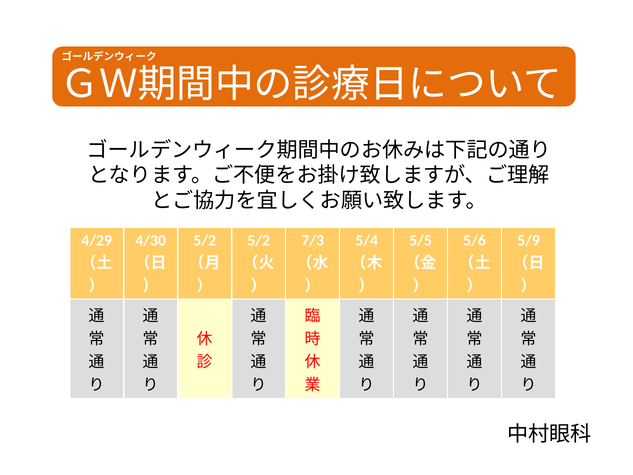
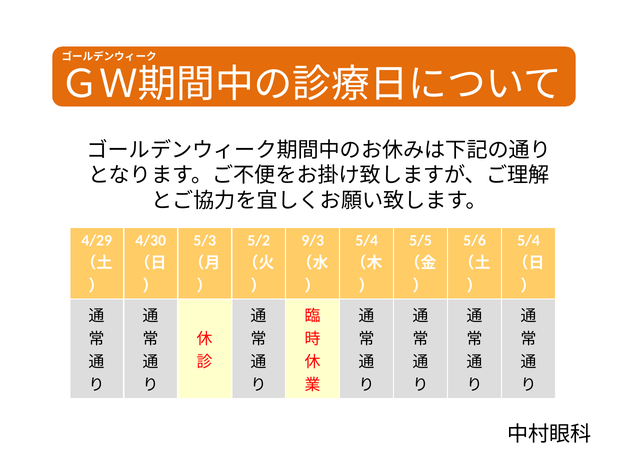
5/2 at (205, 240): 5/2 -> 5/3
7/3: 7/3 -> 9/3
5/9 at (529, 240): 5/9 -> 5/4
